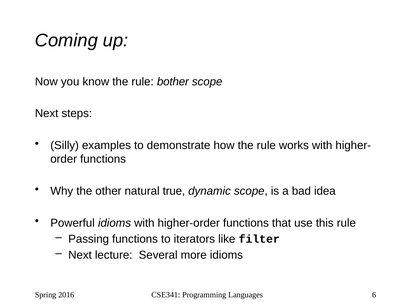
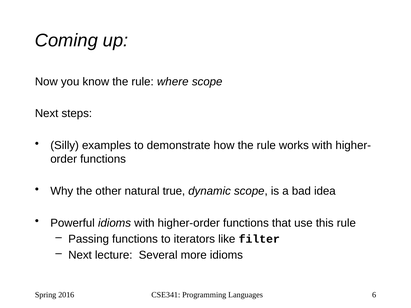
bother: bother -> where
